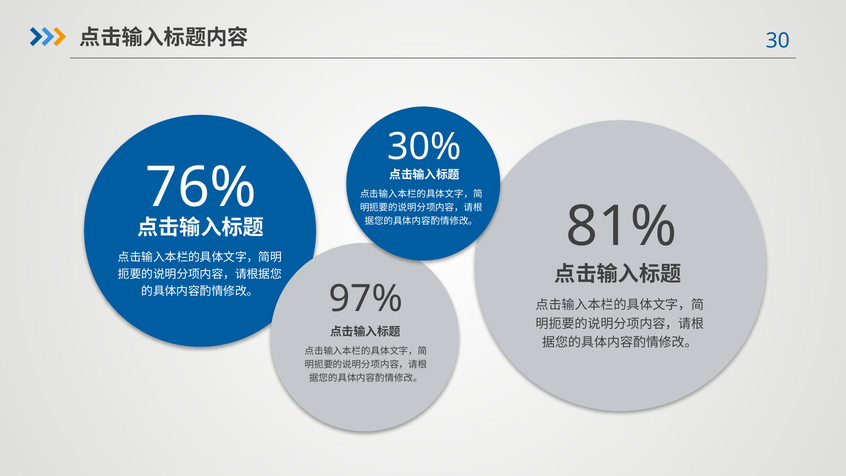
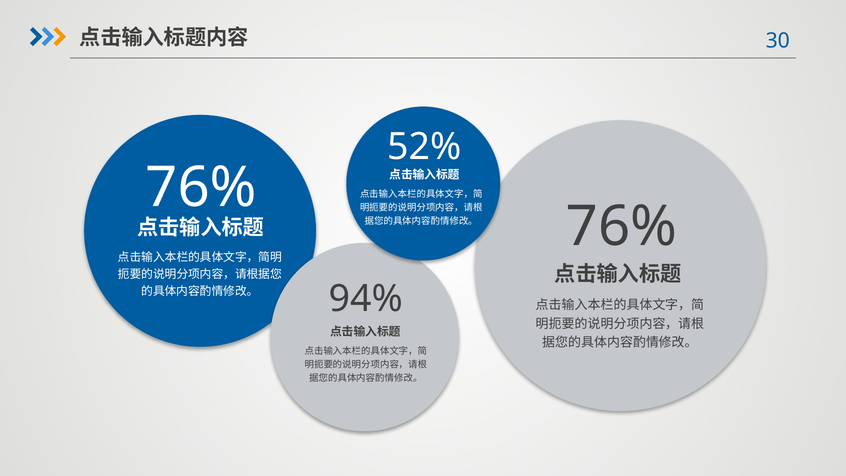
30%: 30% -> 52%
81% at (622, 226): 81% -> 76%
97%: 97% -> 94%
